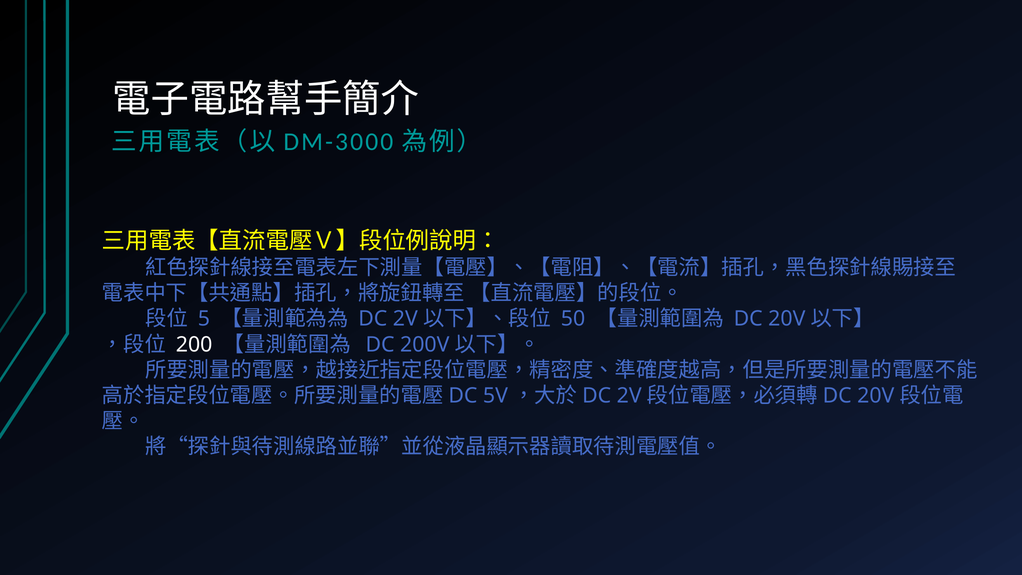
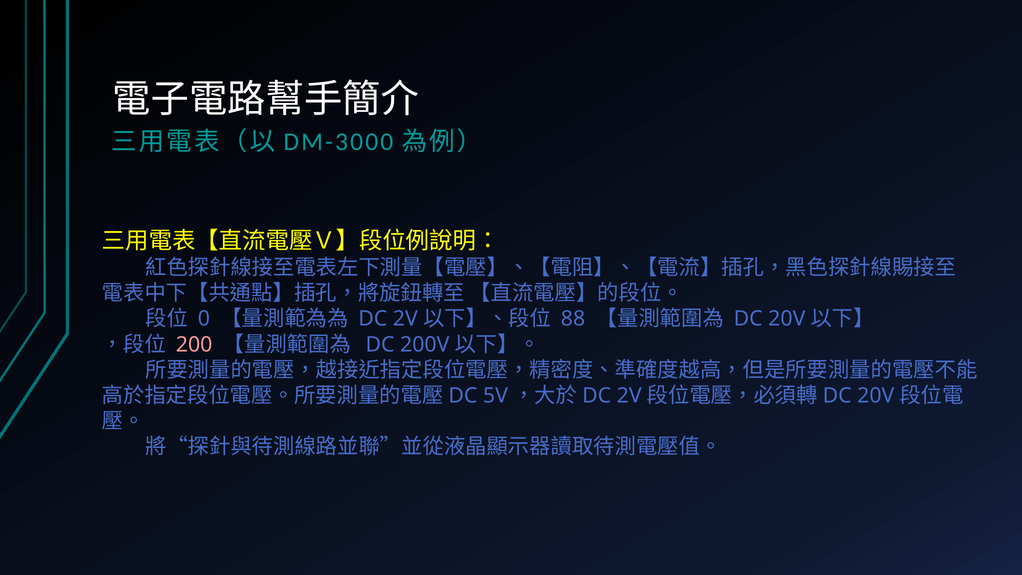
5: 5 -> 0
50: 50 -> 88
200 colour: white -> pink
